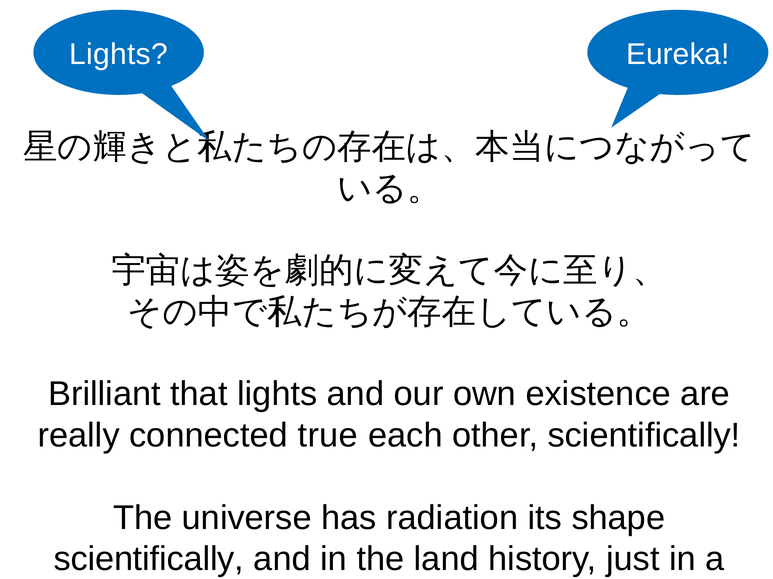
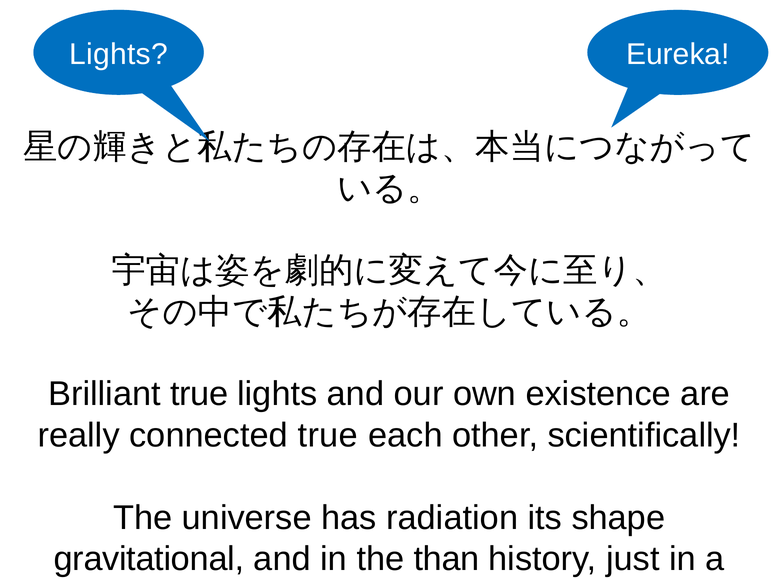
Brilliant that: that -> true
scientifically at (149, 560): scientifically -> gravitational
land: land -> than
